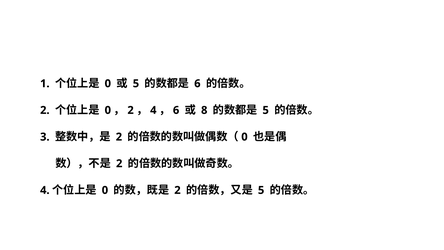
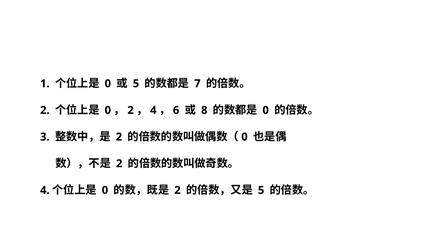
6 at (197, 83): 6 -> 7
5 at (266, 110): 5 -> 0
